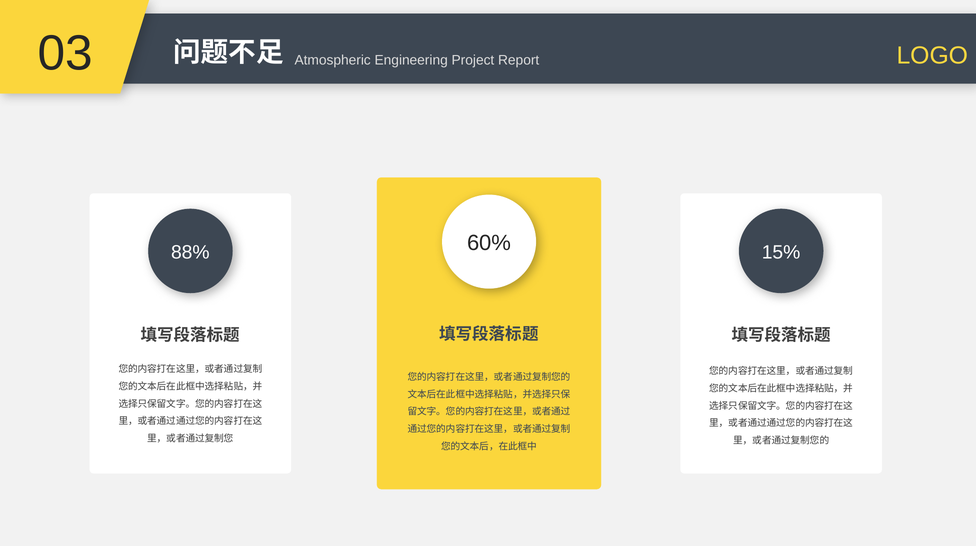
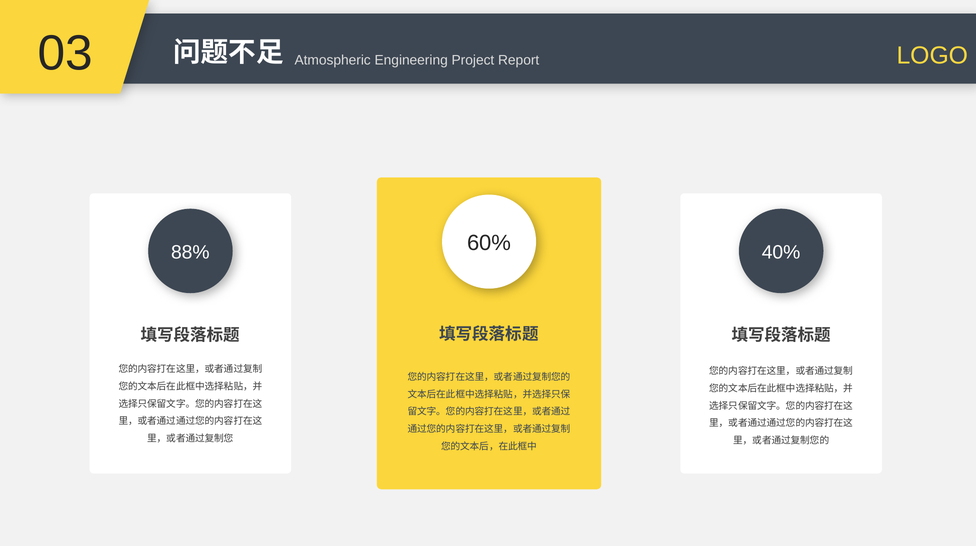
15%: 15% -> 40%
